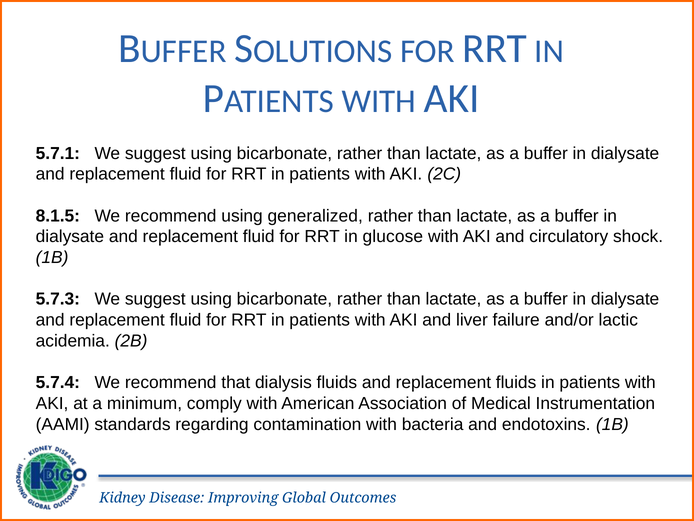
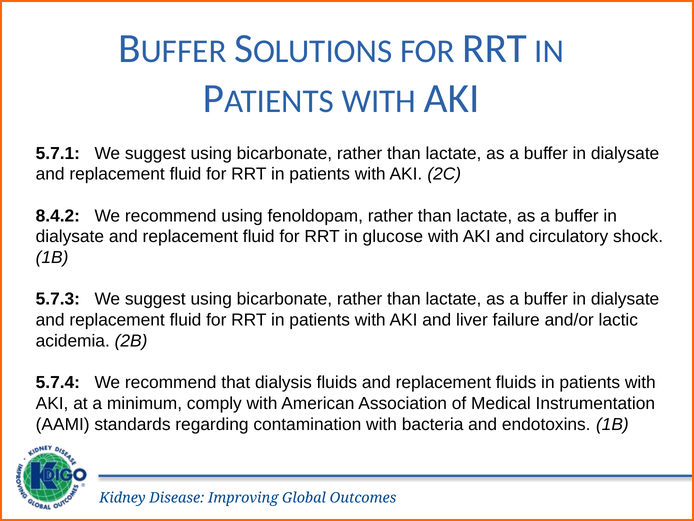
8.1.5: 8.1.5 -> 8.4.2
generalized: generalized -> fenoldopam
